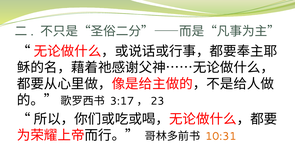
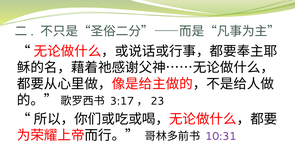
10:31 colour: orange -> purple
